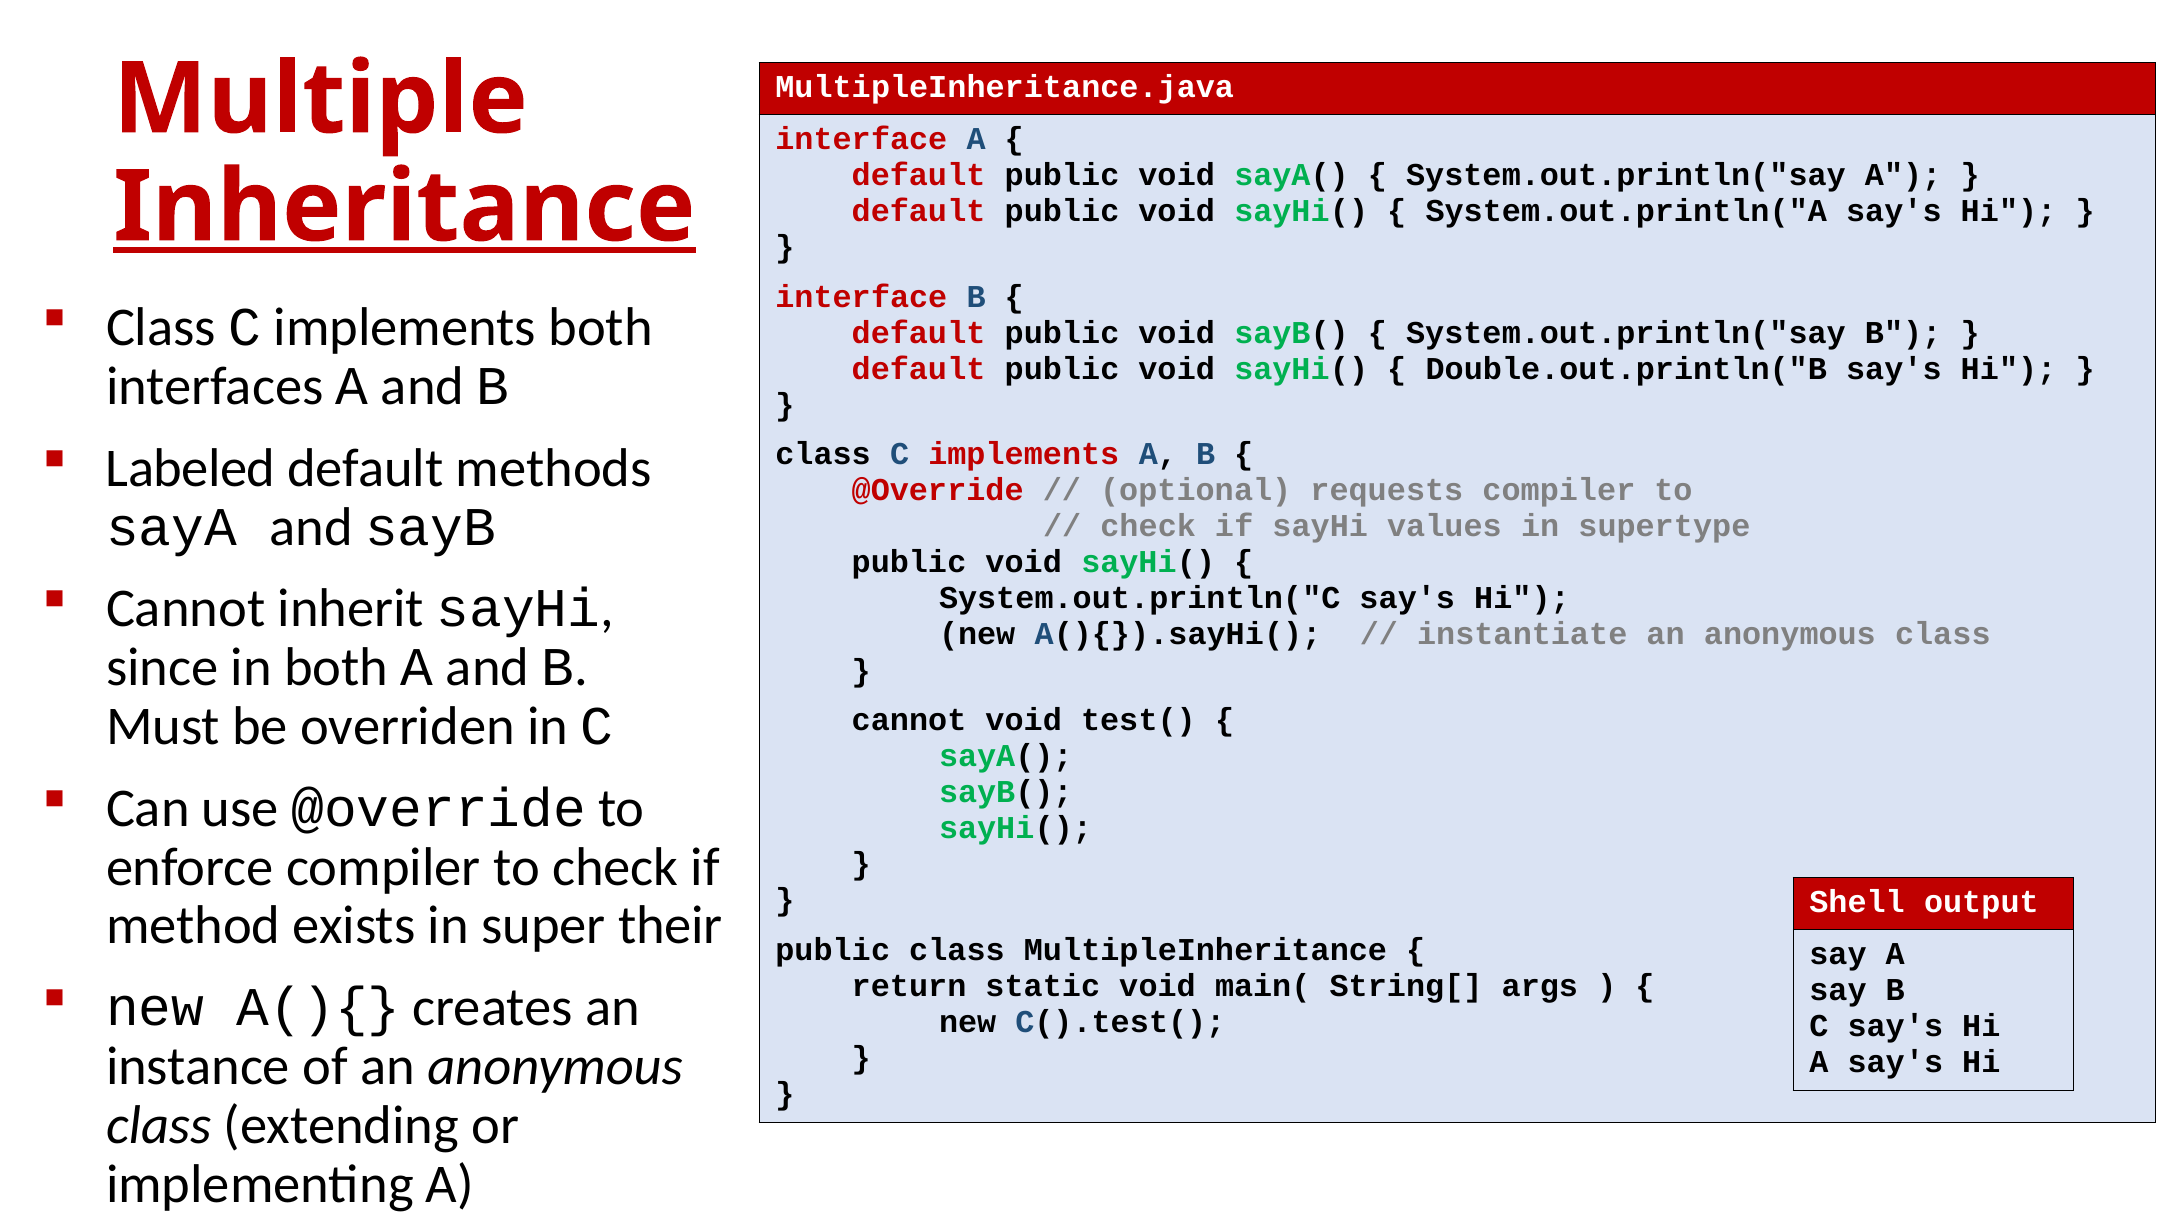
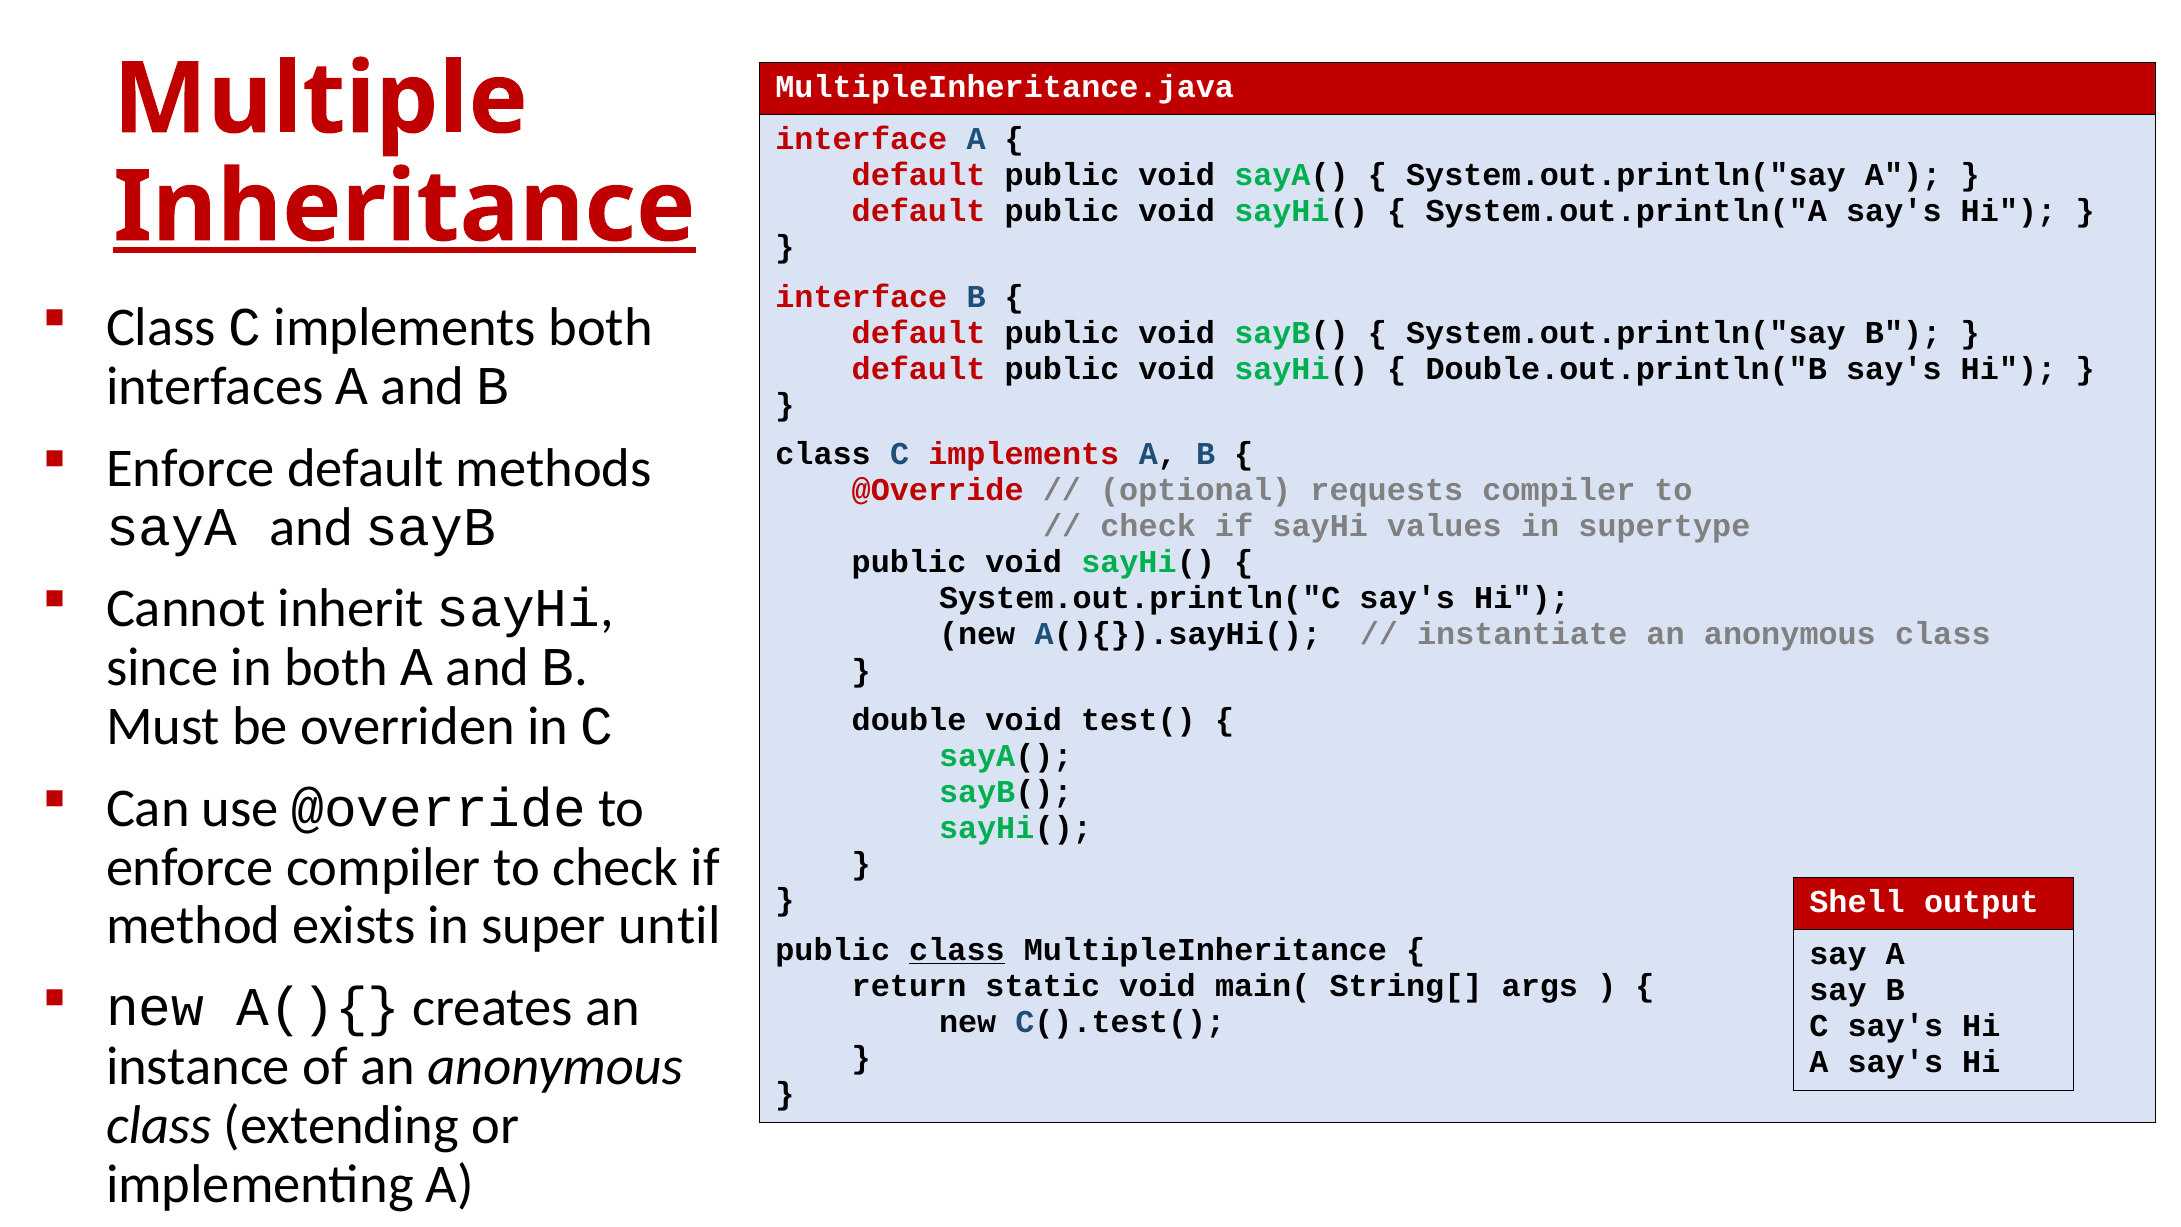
Labeled at (191, 468): Labeled -> Enforce
cannot at (909, 720): cannot -> double
their: their -> until
class at (957, 950) underline: none -> present
